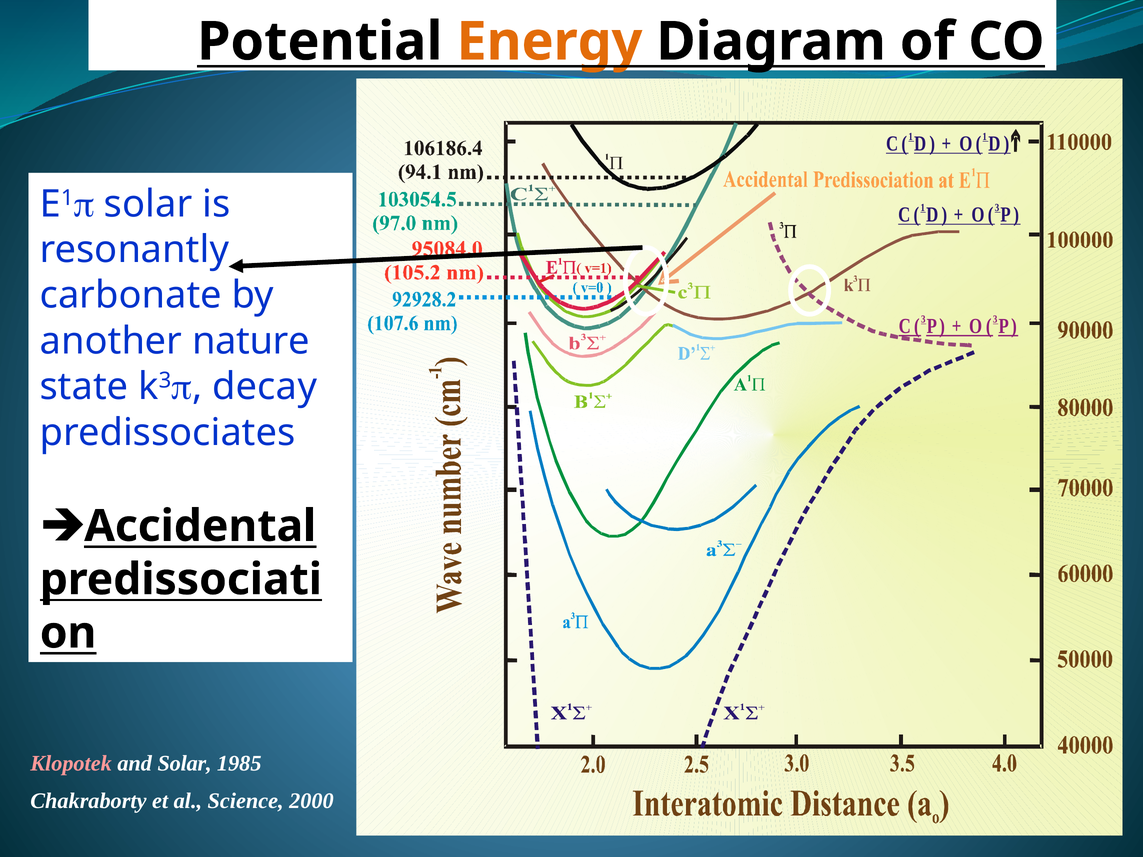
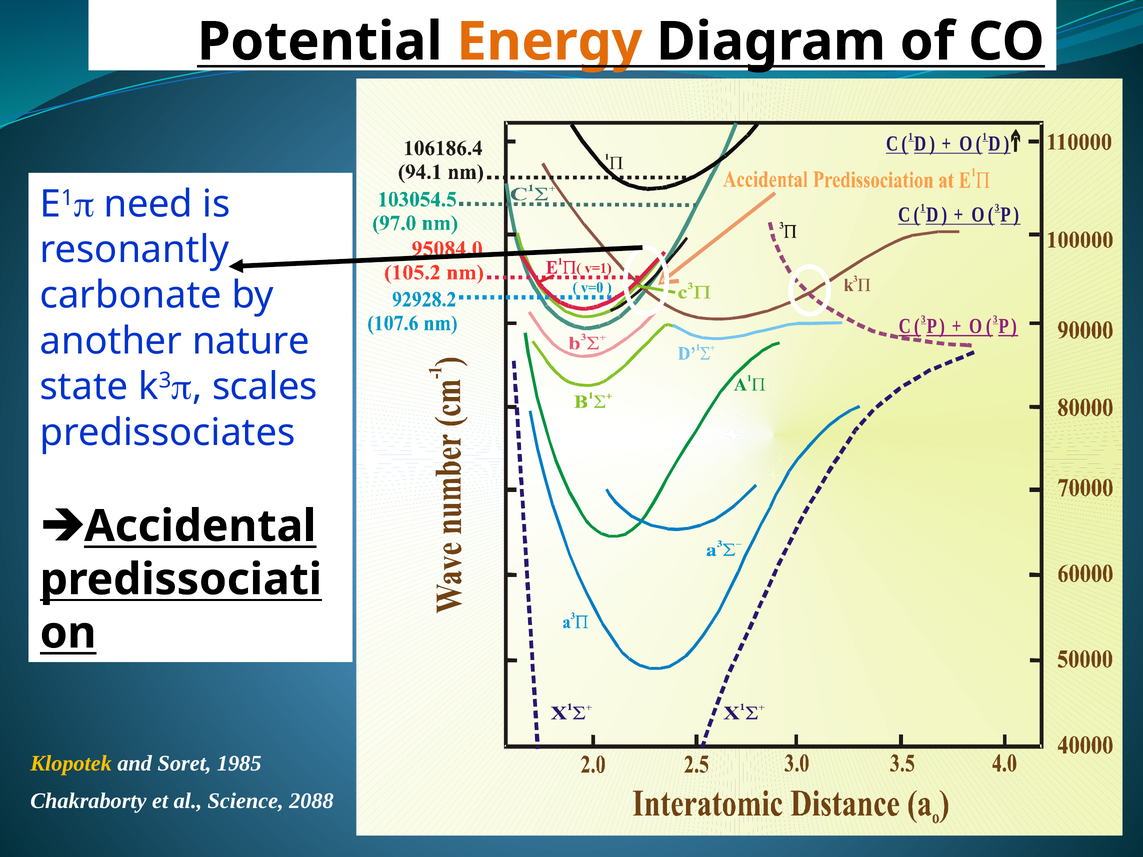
E1π solar: solar -> need
decay: decay -> scales
Klopotek colour: pink -> yellow
and Solar: Solar -> Soret
2000: 2000 -> 2088
